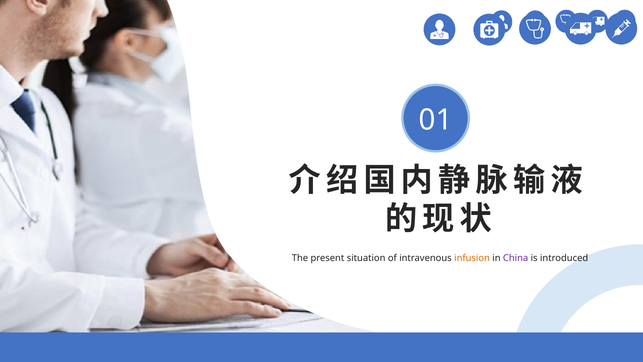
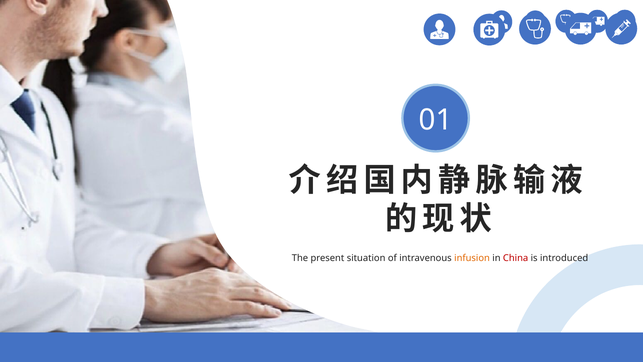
China colour: purple -> red
